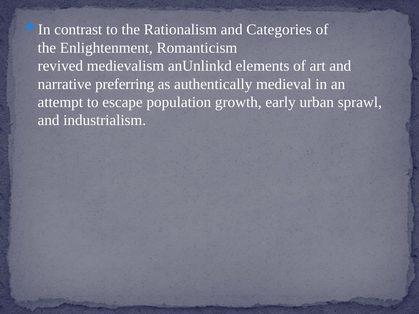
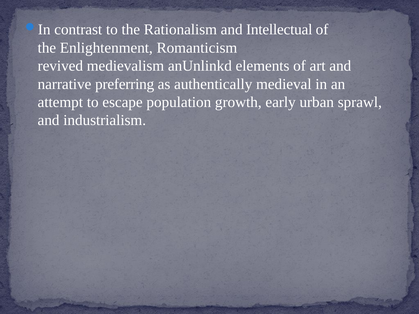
Categories: Categories -> Intellectual
